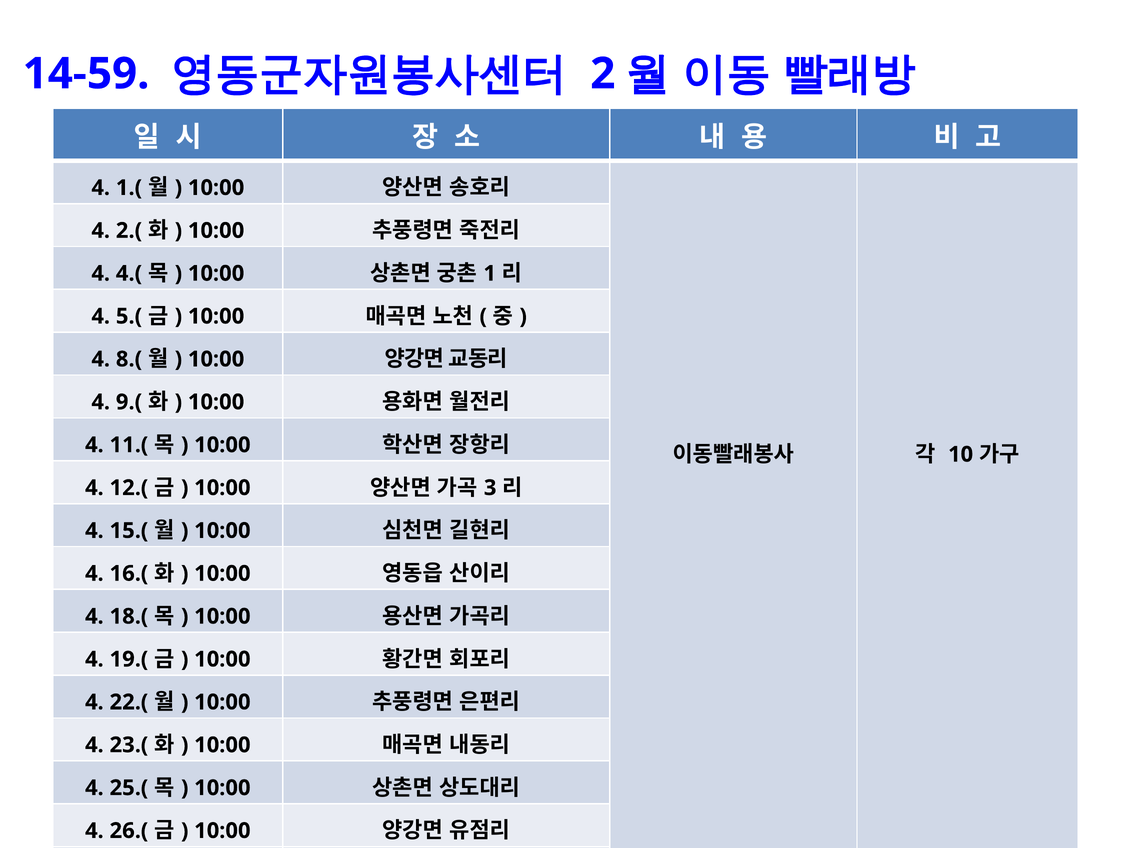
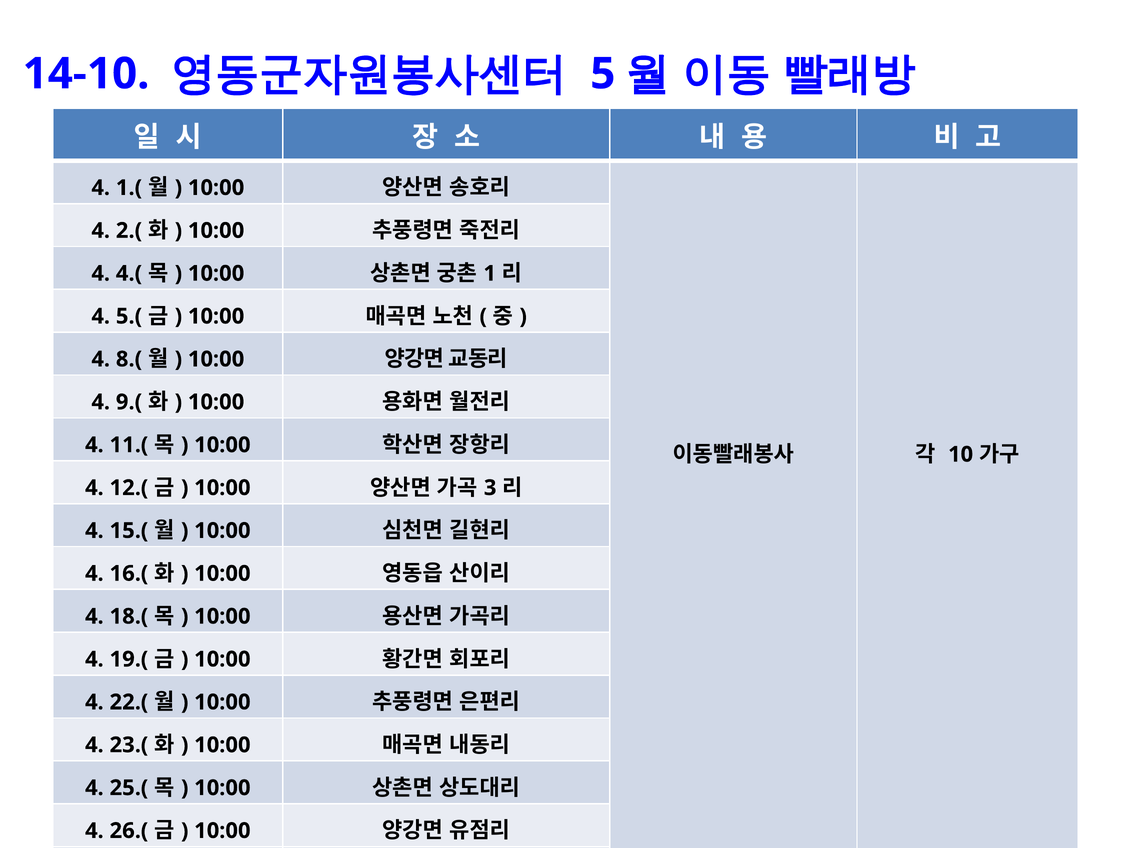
14-59: 14-59 -> 14-10
2: 2 -> 5
